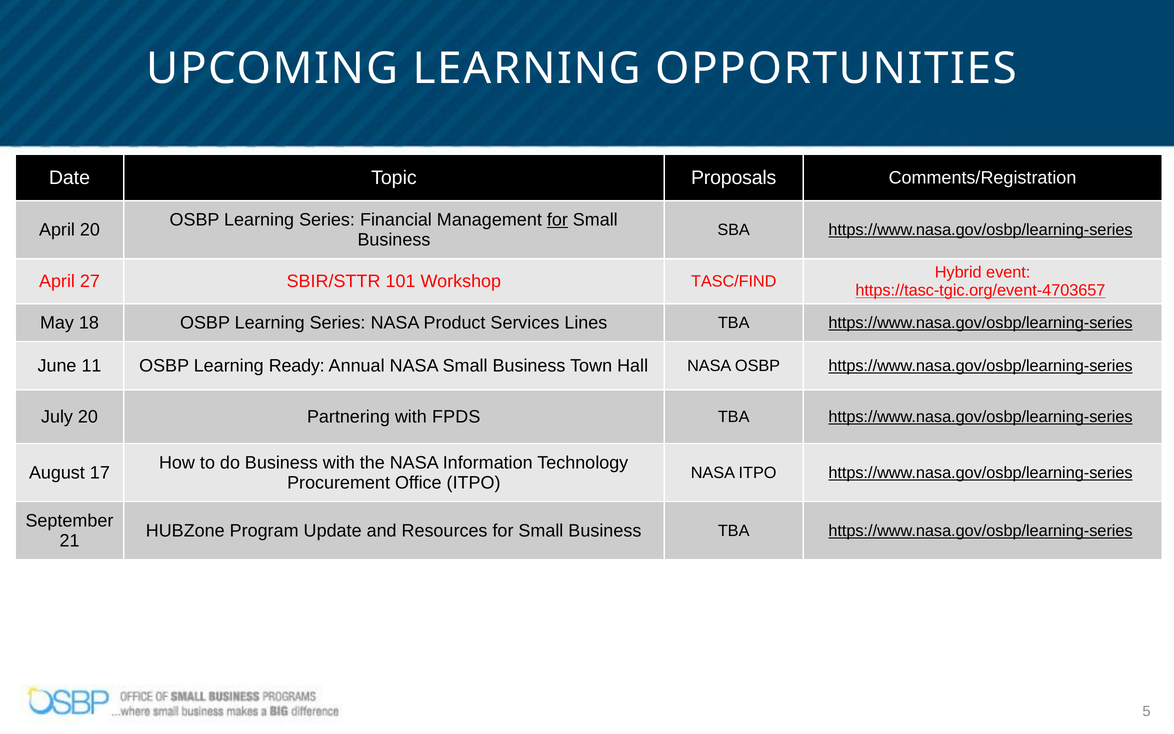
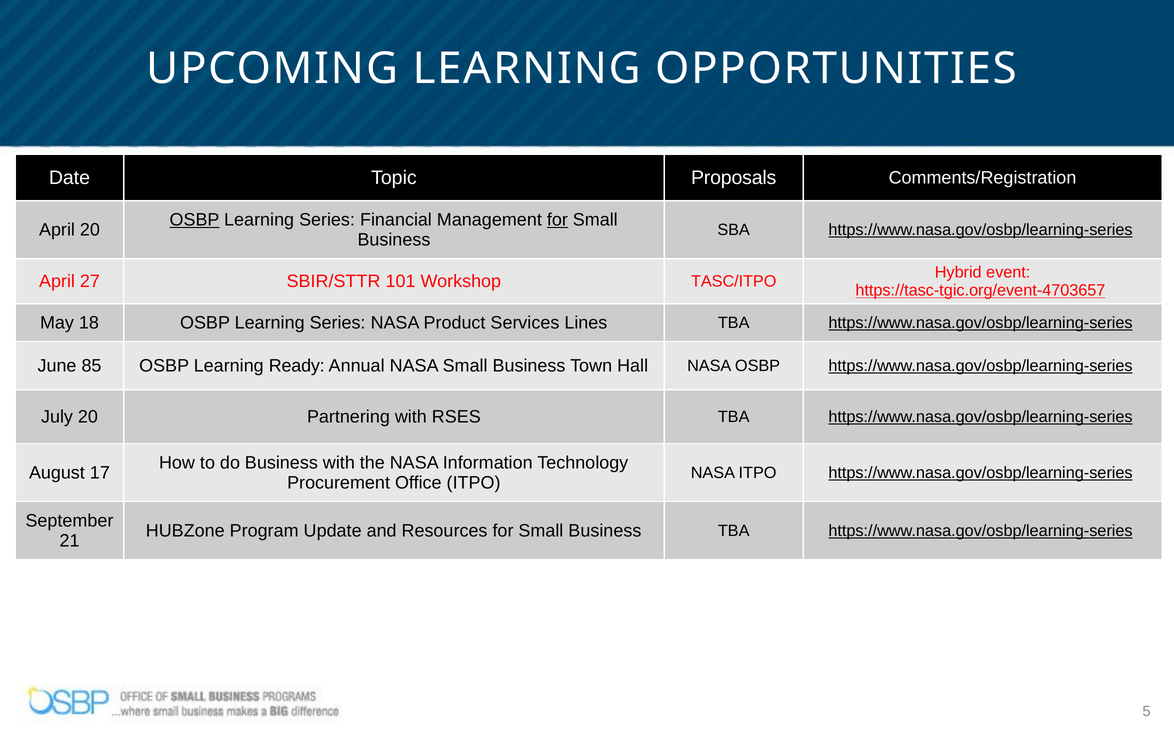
OSBP at (195, 220) underline: none -> present
TASC/FIND: TASC/FIND -> TASC/ITPO
11: 11 -> 85
FPDS: FPDS -> RSES
